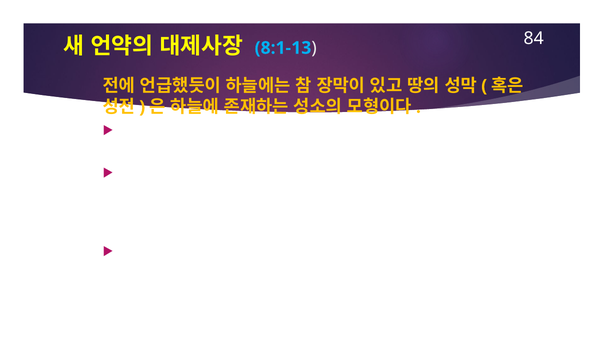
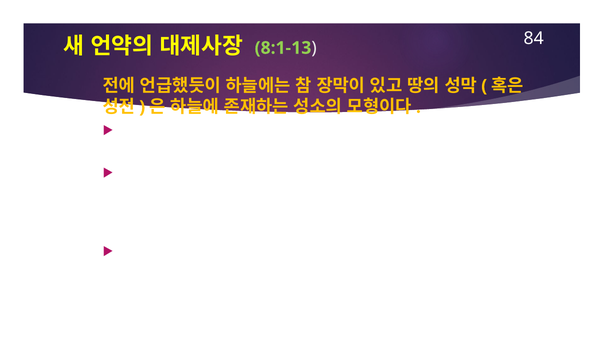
8:1-13 colour: light blue -> light green
